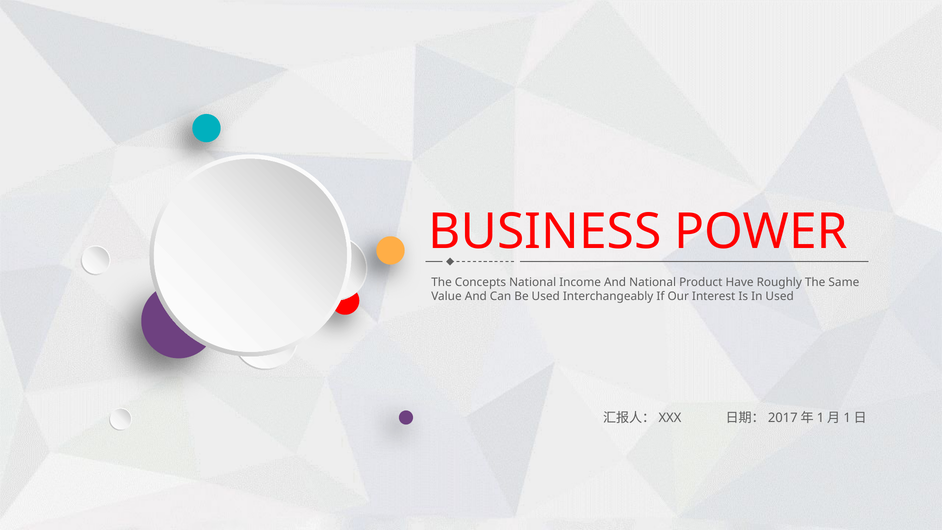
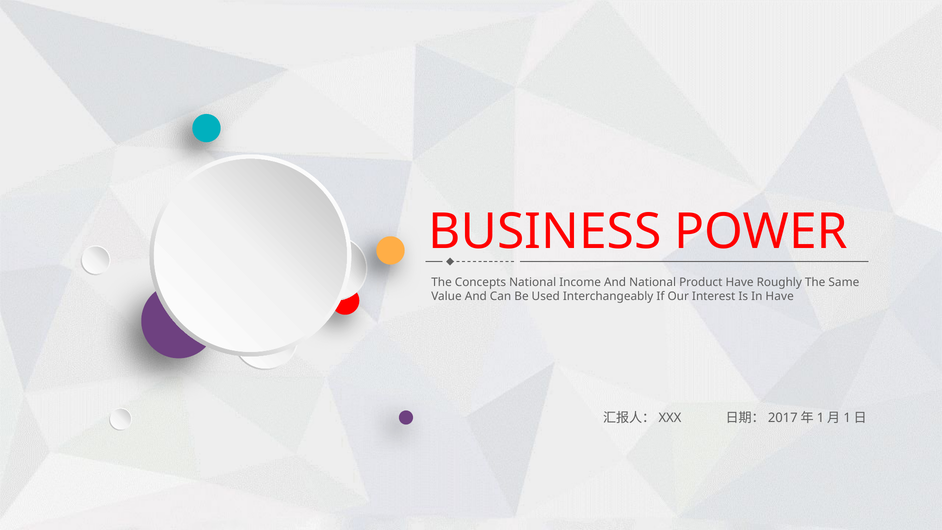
In Used: Used -> Have
